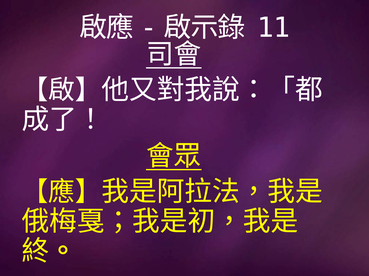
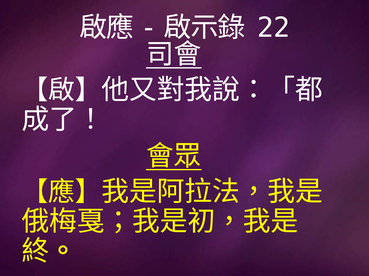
11: 11 -> 22
